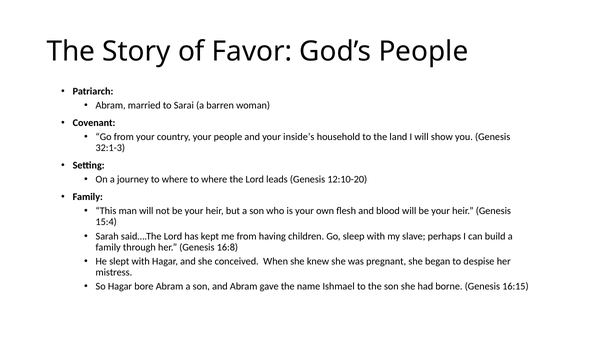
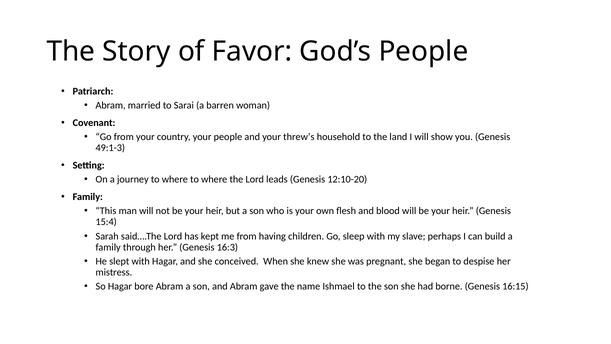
inside’s: inside’s -> threw’s
32:1-3: 32:1-3 -> 49:1-3
16:8: 16:8 -> 16:3
